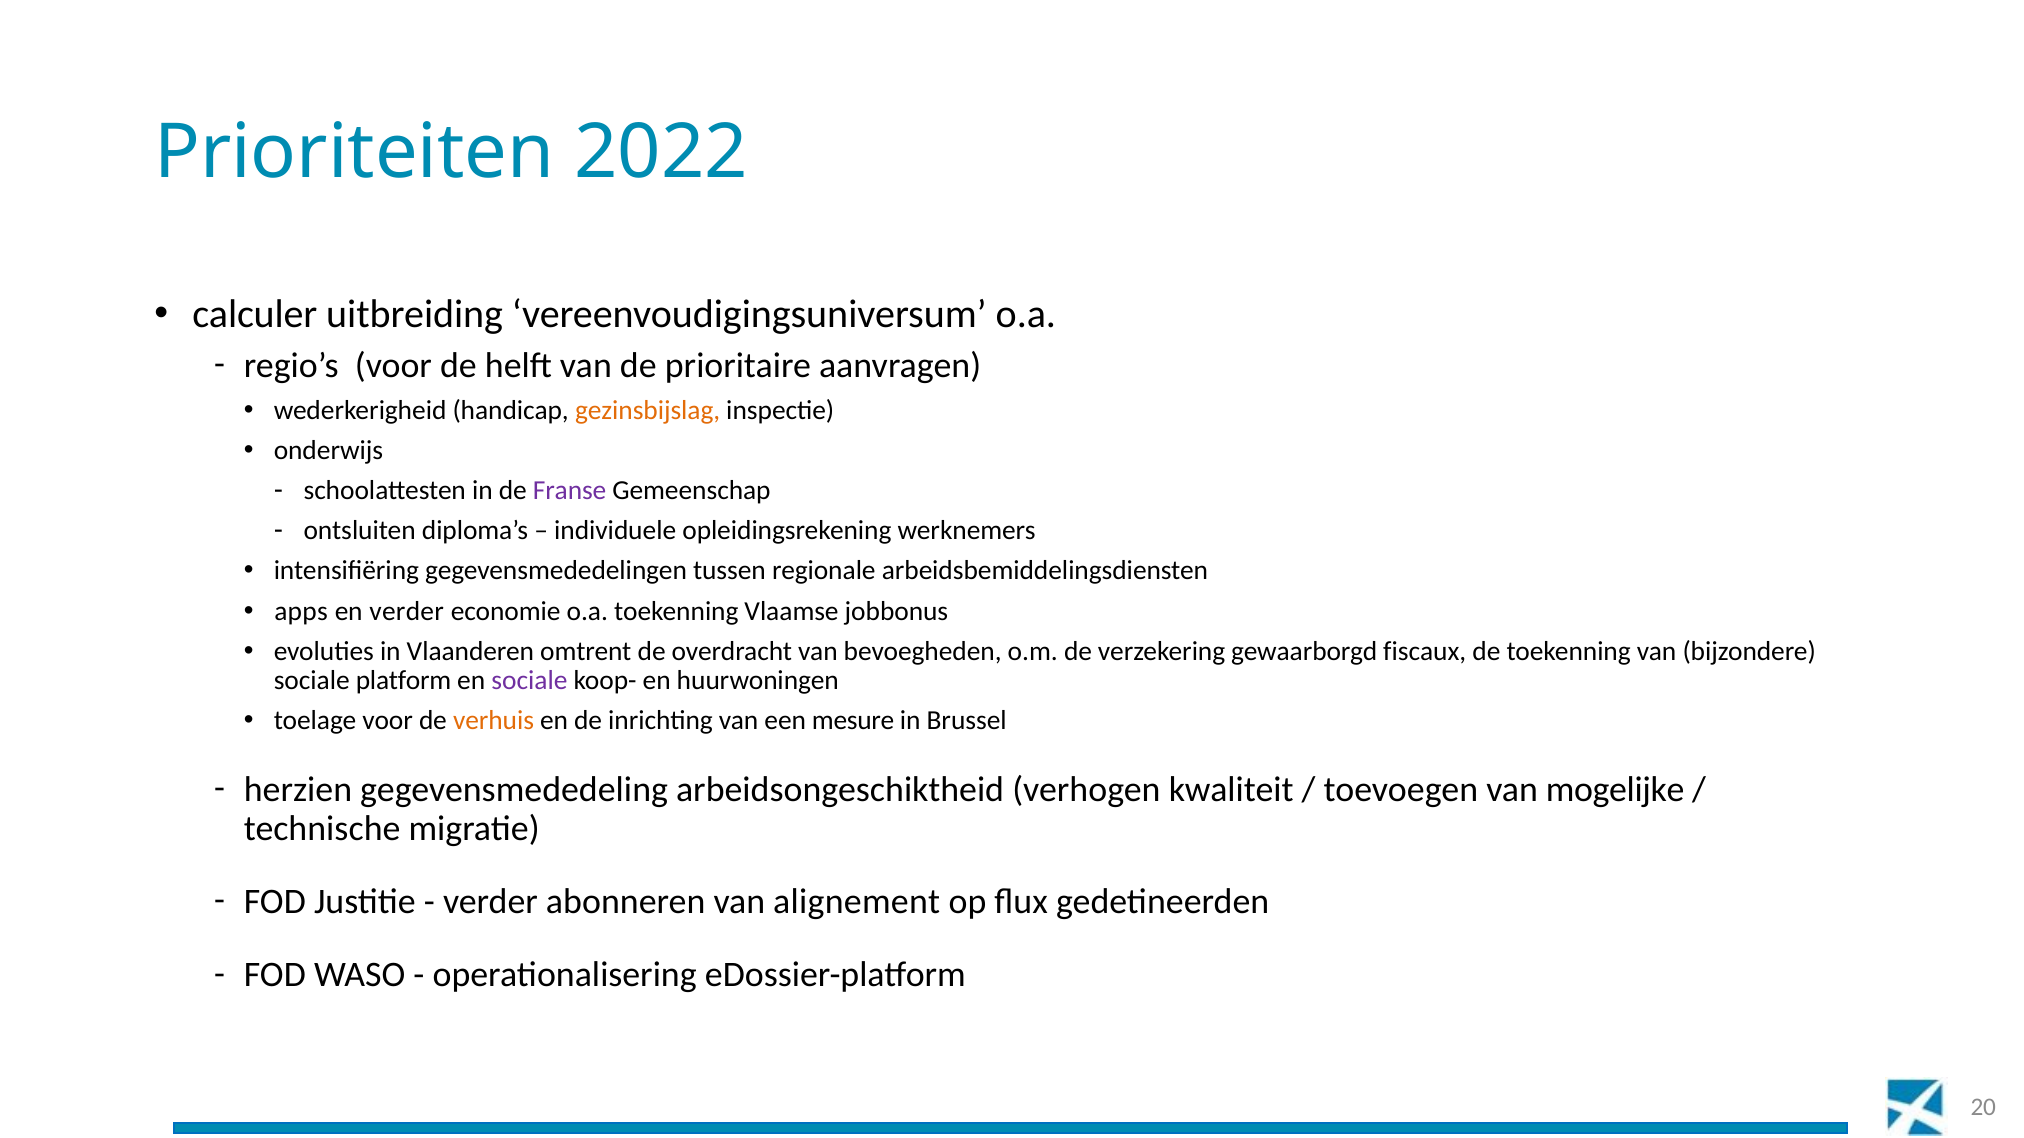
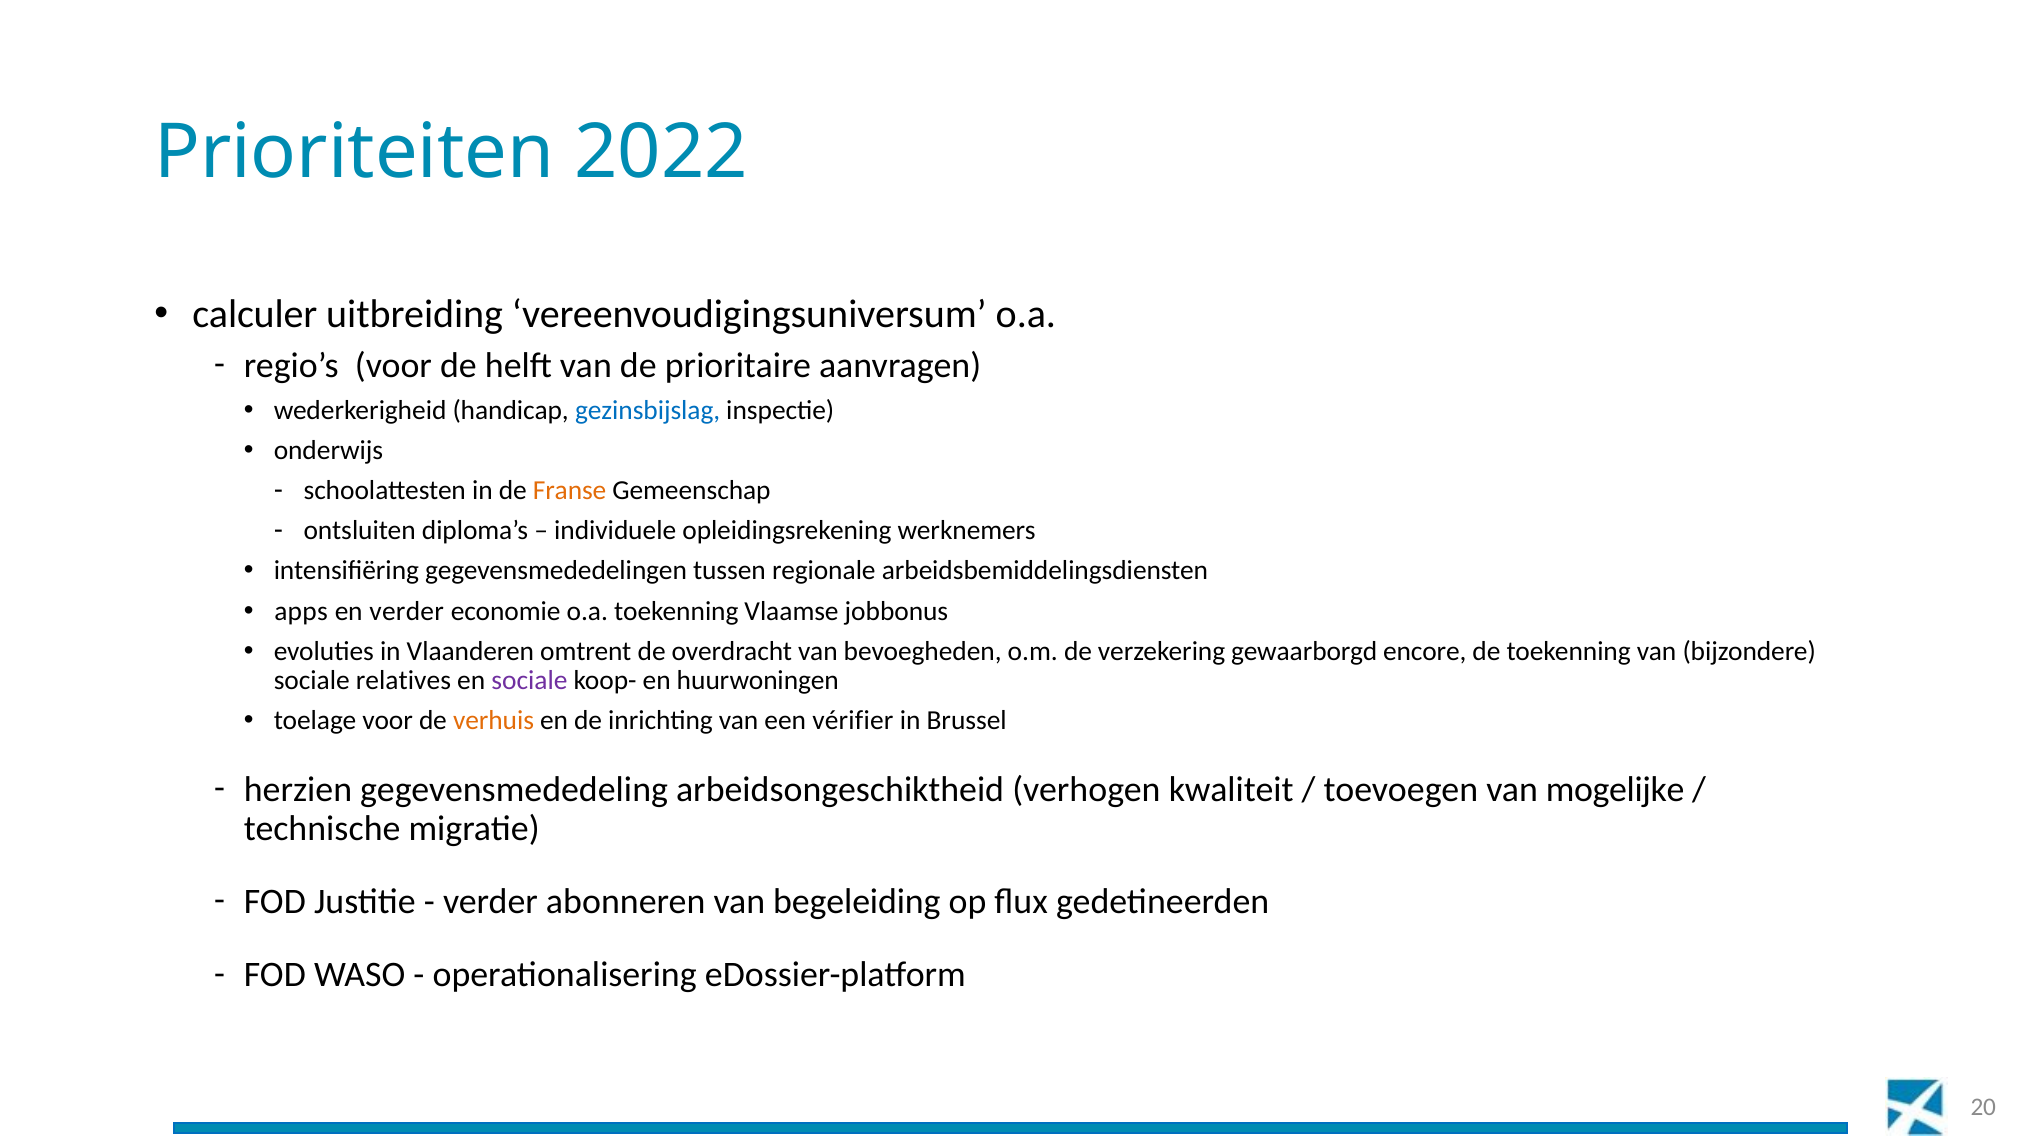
gezinsbijslag colour: orange -> blue
Franse colour: purple -> orange
fiscaux: fiscaux -> encore
platform: platform -> relatives
mesure: mesure -> vérifier
alignement: alignement -> begeleiding
